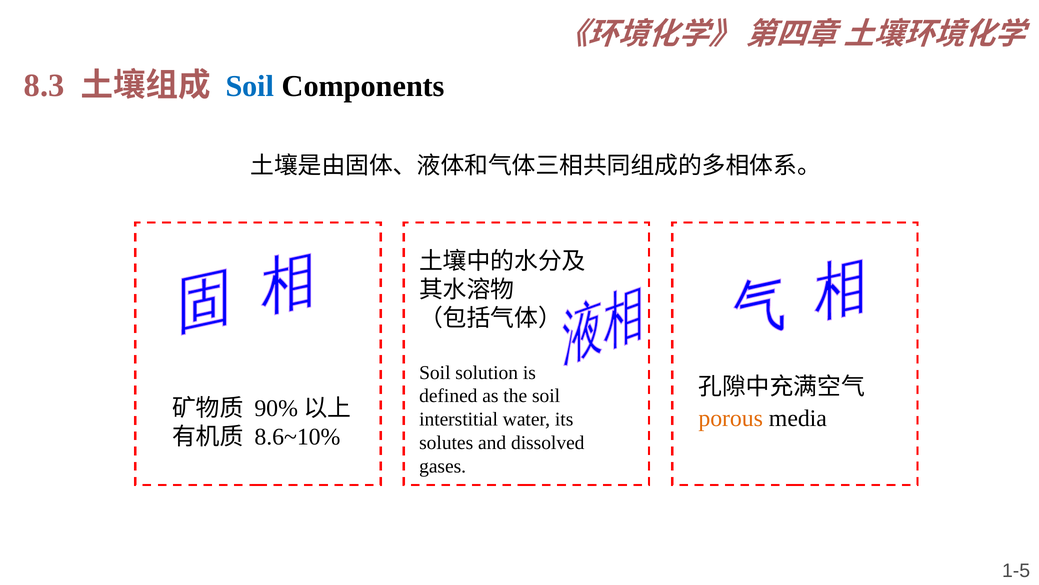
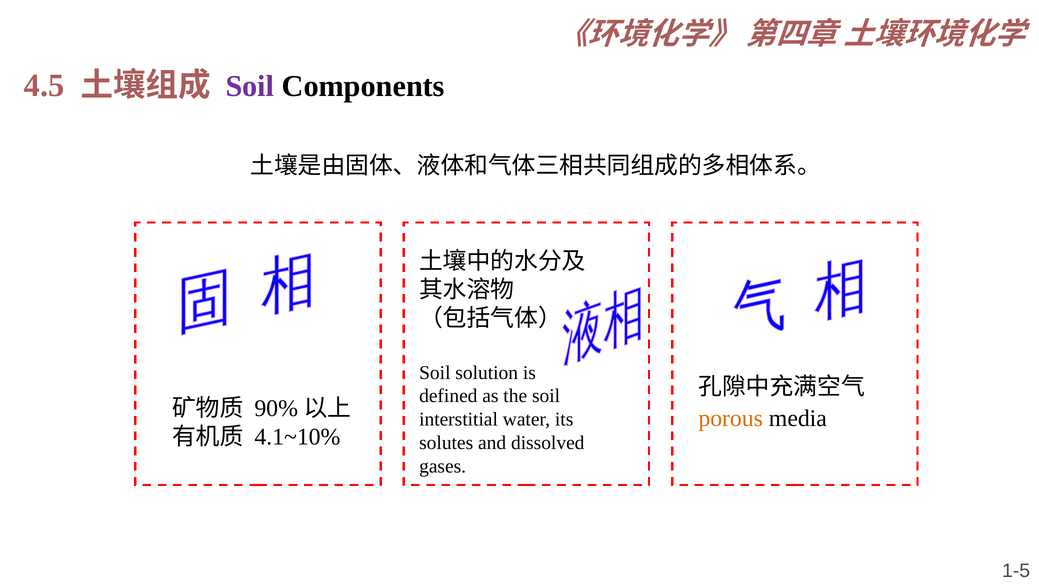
8.3: 8.3 -> 4.5
Soil at (250, 86) colour: blue -> purple
8.6~10%: 8.6~10% -> 4.1~10%
